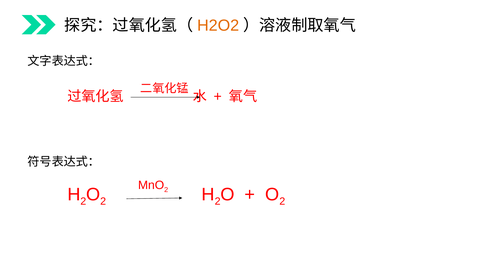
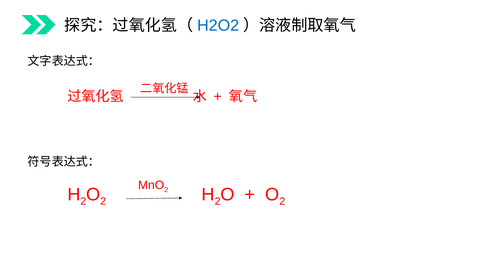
H2O2 colour: orange -> blue
